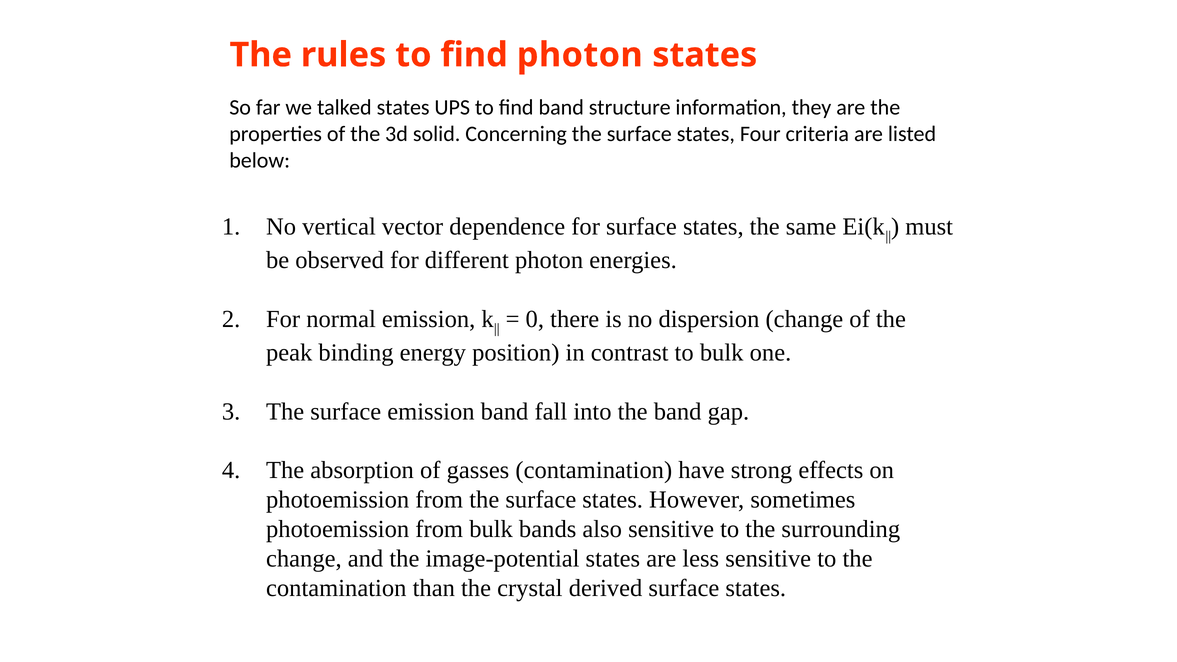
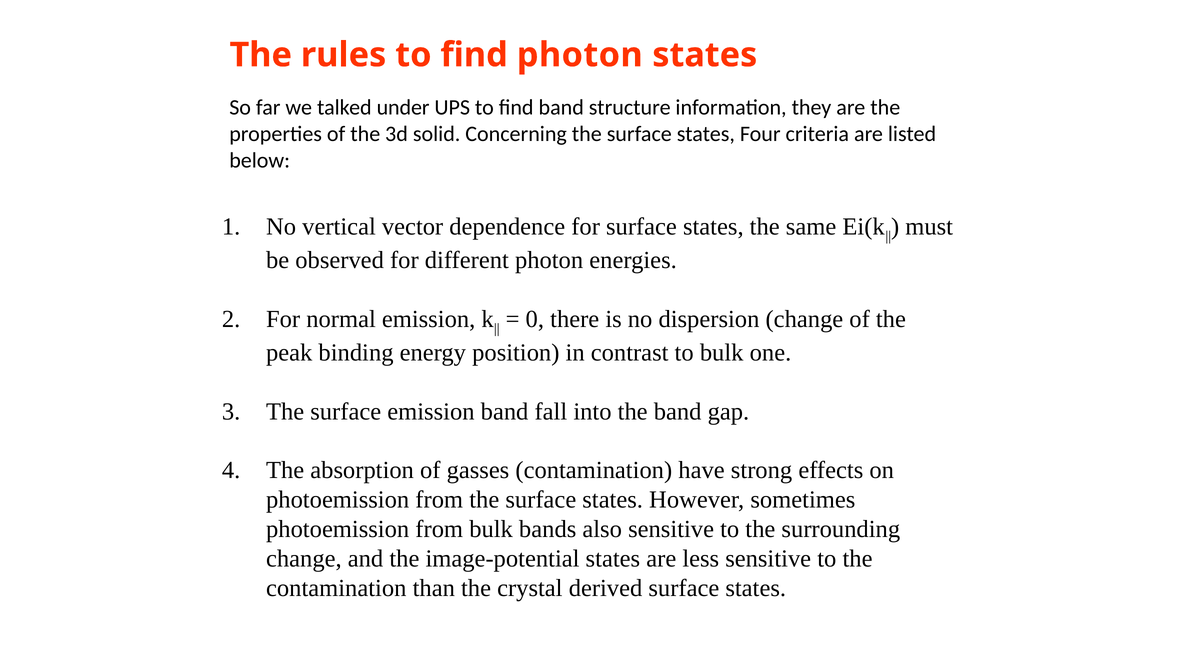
talked states: states -> under
